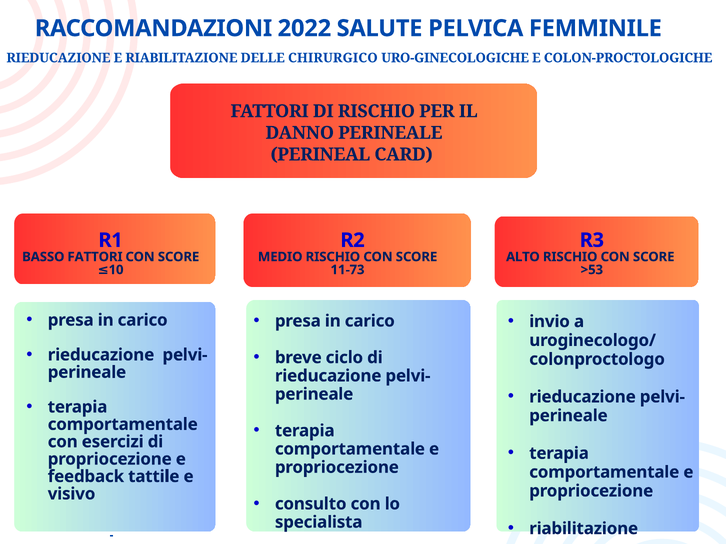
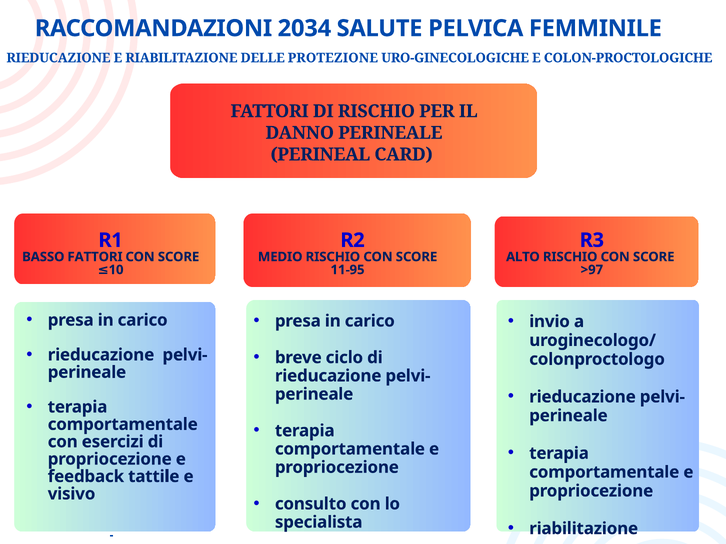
2022: 2022 -> 2034
CHIRURGICO: CHIRURGICO -> PROTEZIONE
11-73: 11-73 -> 11-95
>53: >53 -> >97
